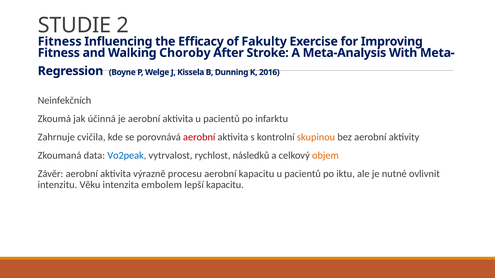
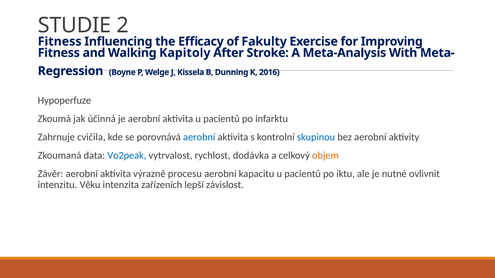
Choroby: Choroby -> Kapitoly
Neinfekčních: Neinfekčních -> Hypoperfuze
aerobní at (199, 137) colour: red -> blue
skupinou colour: orange -> blue
následků: následků -> dodávka
embolem: embolem -> zařízeních
lepší kapacitu: kapacitu -> závislost
